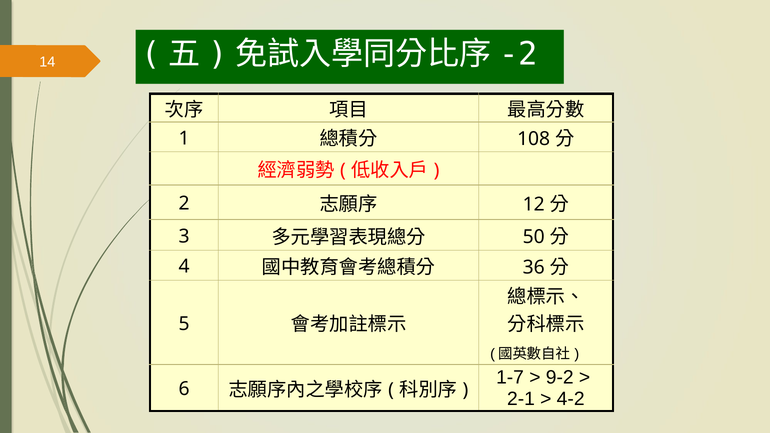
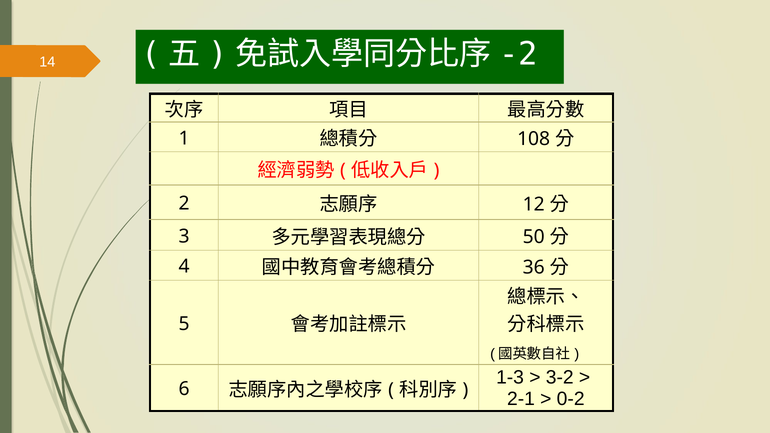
1-7: 1-7 -> 1-3
9-2: 9-2 -> 3-2
4-2: 4-2 -> 0-2
